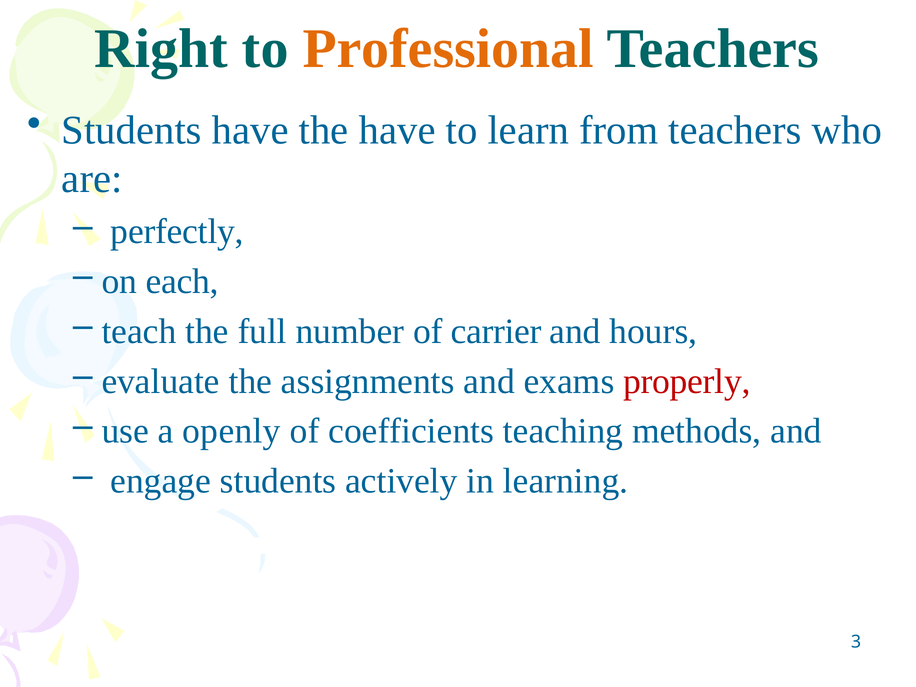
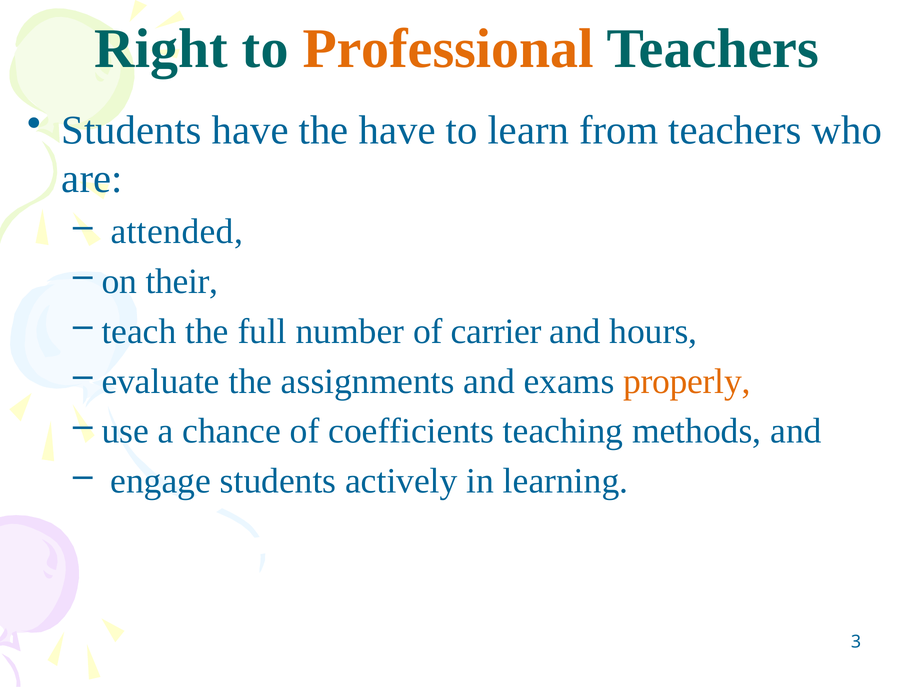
perfectly: perfectly -> attended
each: each -> their
properly colour: red -> orange
openly: openly -> chance
